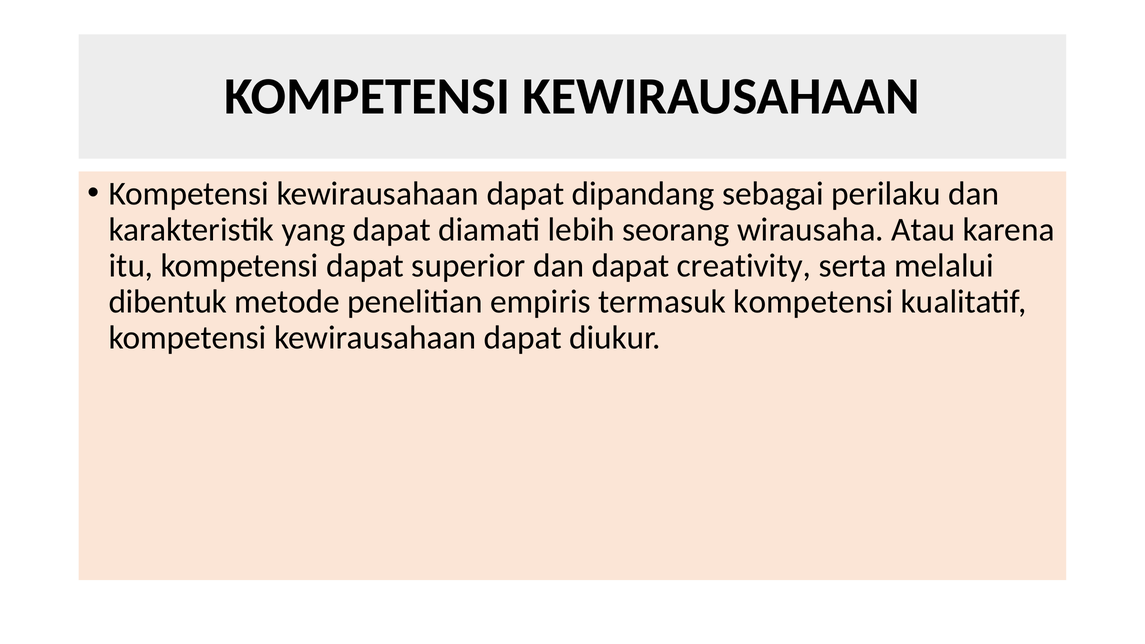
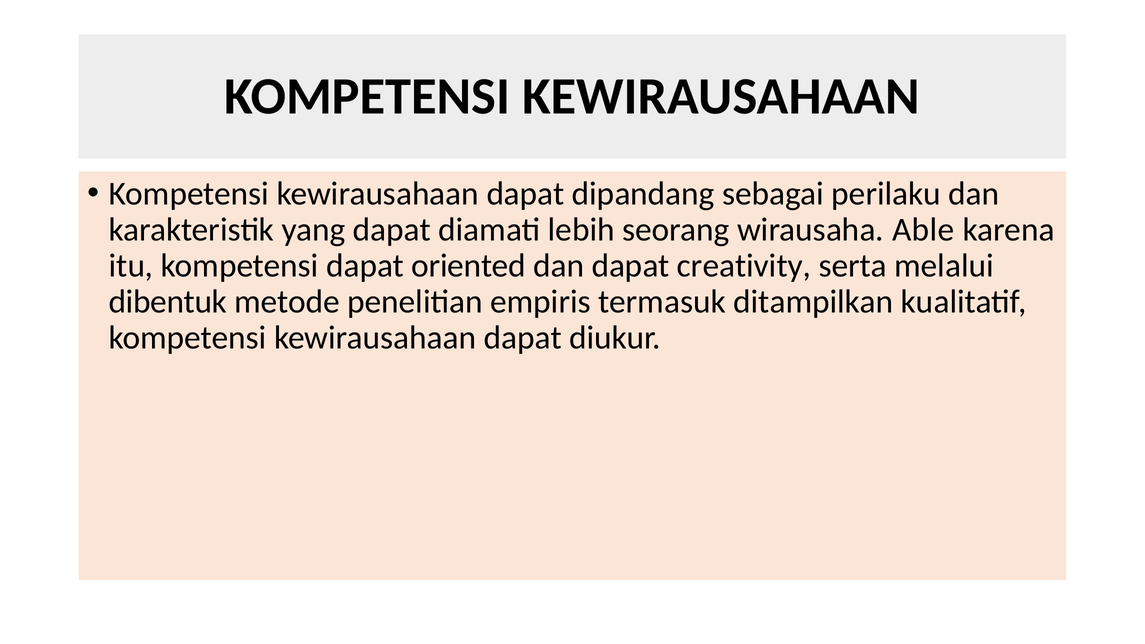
Atau: Atau -> Able
superior: superior -> oriented
termasuk kompetensi: kompetensi -> ditampilkan
